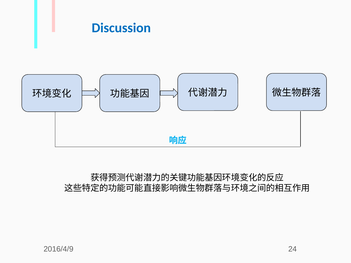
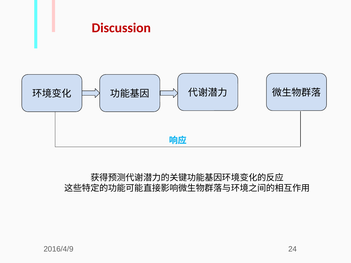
Discussion colour: blue -> red
